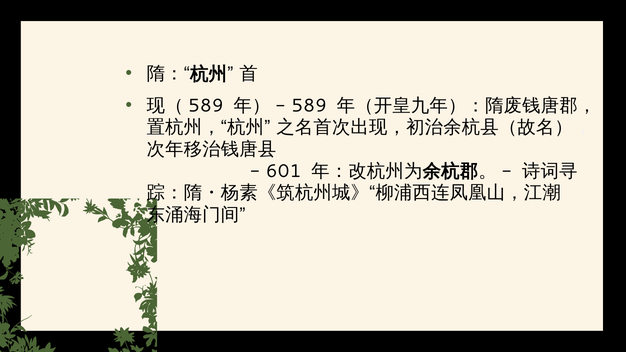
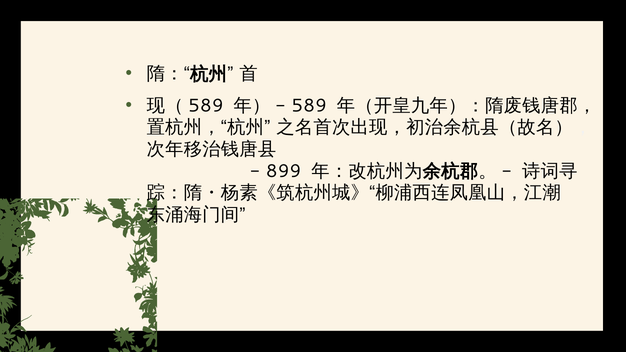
601: 601 -> 899
